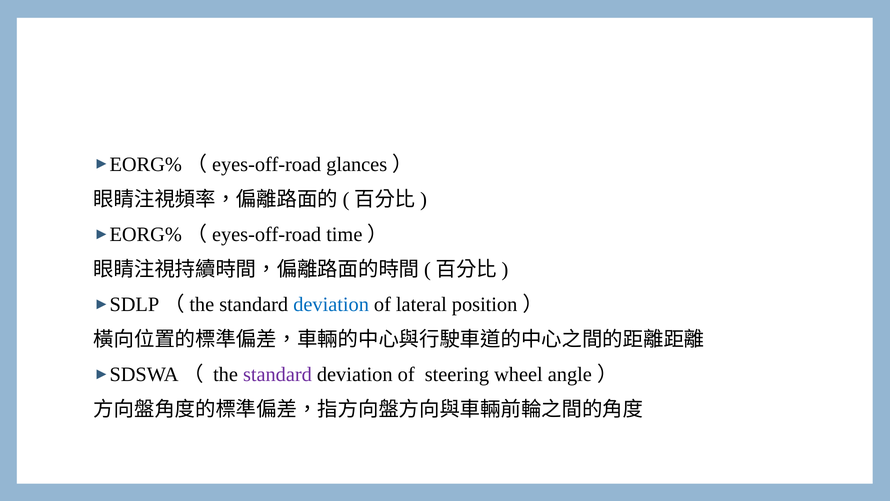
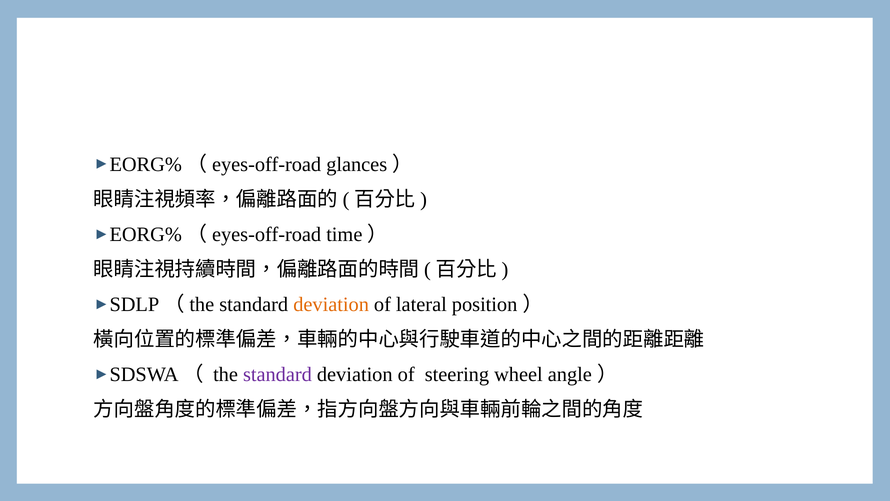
deviation at (331, 304) colour: blue -> orange
